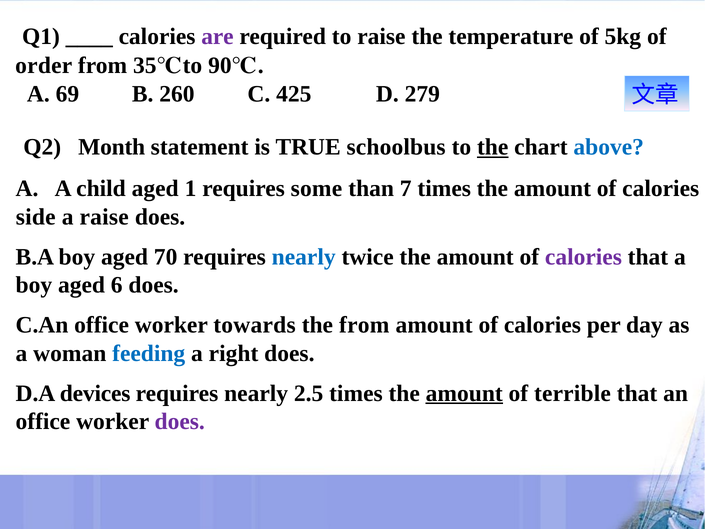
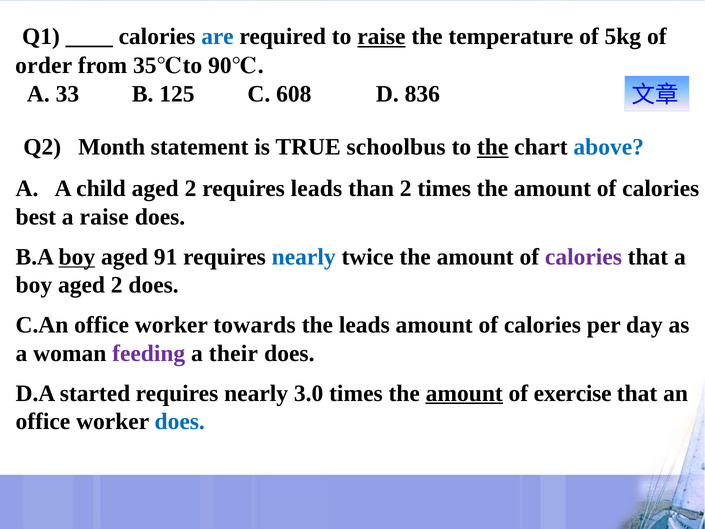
are colour: purple -> blue
raise at (381, 37) underline: none -> present
69: 69 -> 33
260: 260 -> 125
425: 425 -> 608
279: 279 -> 836
child aged 1: 1 -> 2
requires some: some -> leads
than 7: 7 -> 2
side: side -> best
boy at (77, 257) underline: none -> present
70: 70 -> 91
boy aged 6: 6 -> 2
the from: from -> leads
feeding colour: blue -> purple
right: right -> their
devices: devices -> started
2.5: 2.5 -> 3.0
terrible: terrible -> exercise
does at (180, 421) colour: purple -> blue
